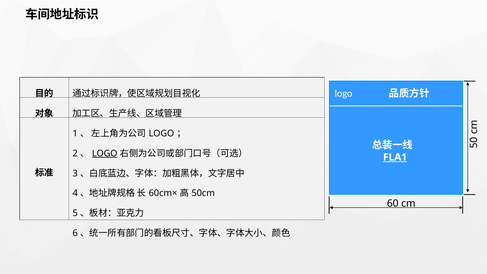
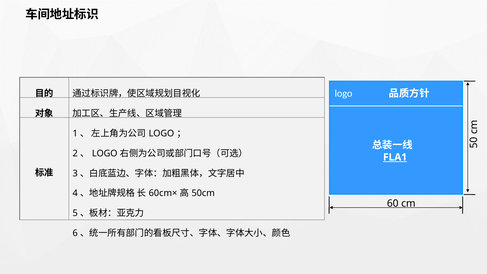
LOGO at (105, 153) underline: present -> none
